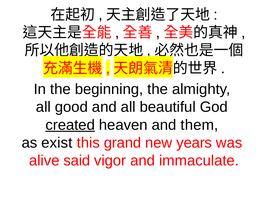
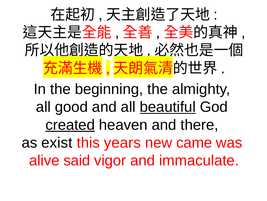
beautiful underline: none -> present
them: them -> there
grand: grand -> years
years: years -> came
